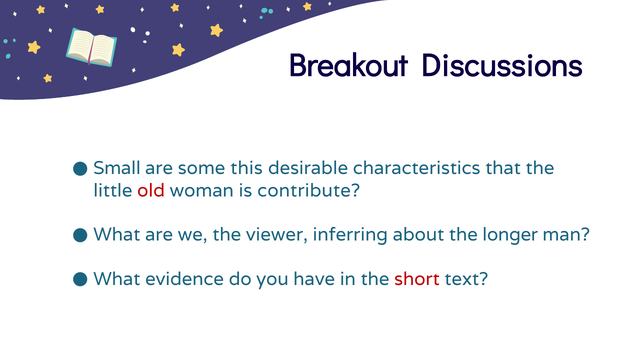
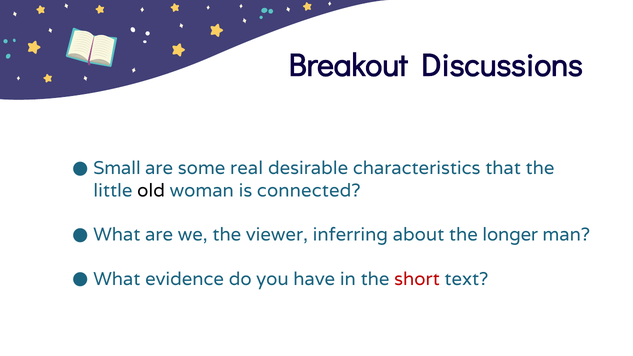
this: this -> real
old colour: red -> black
contribute: contribute -> connected
